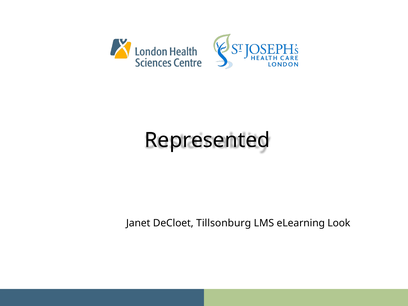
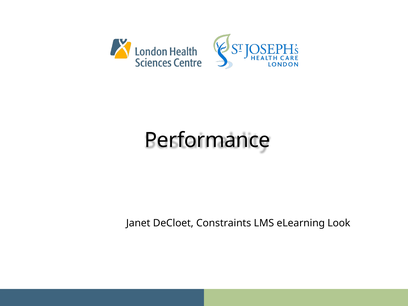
Represented: Represented -> Performance
Tillsonburg: Tillsonburg -> Constraints
